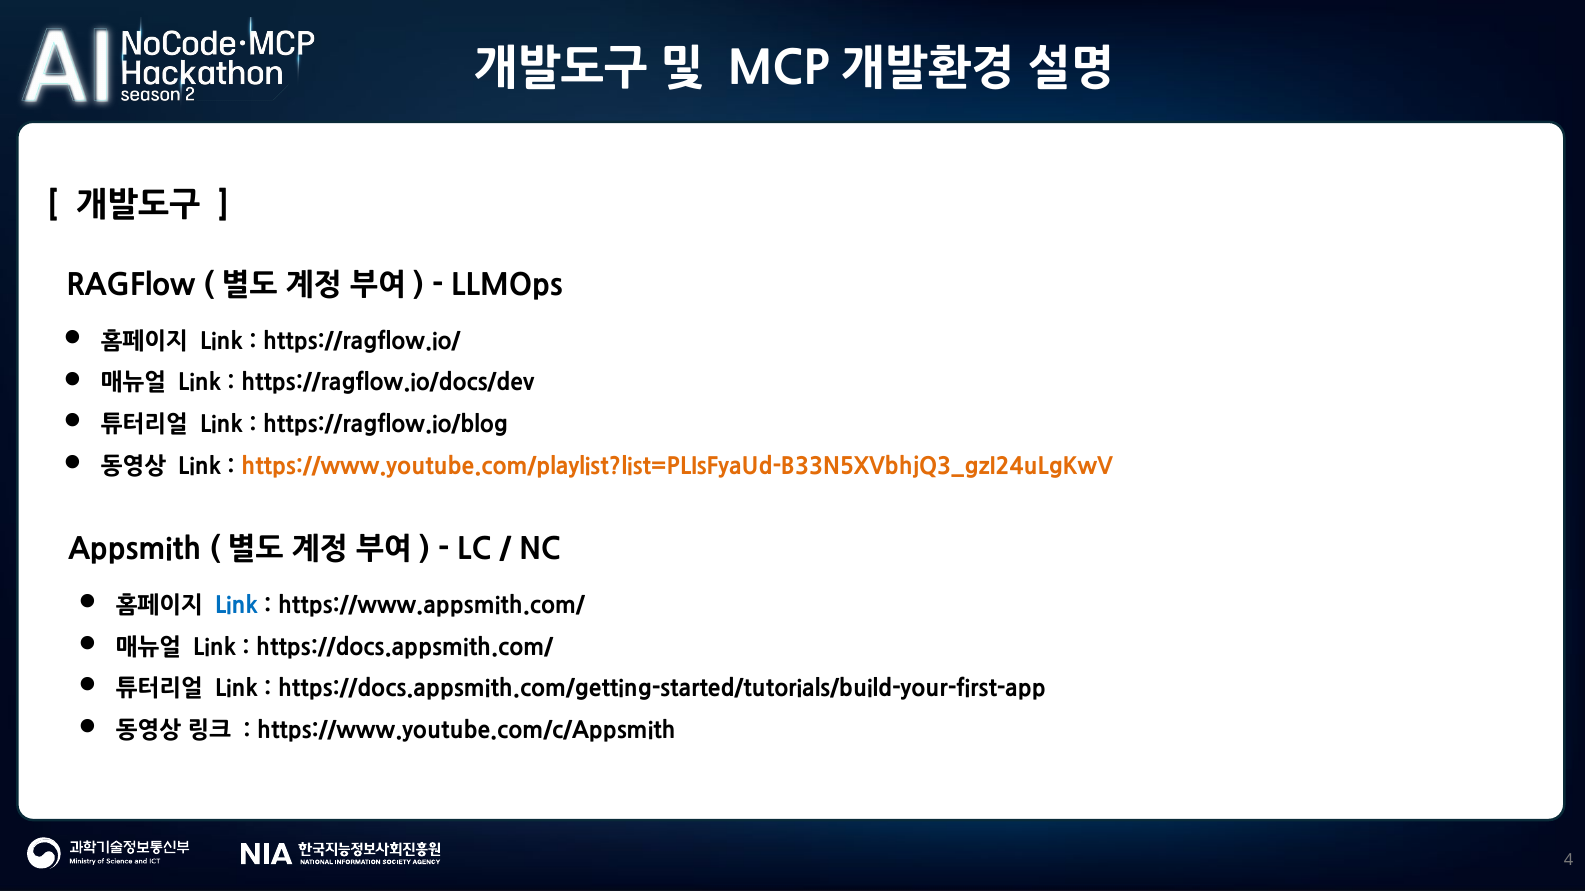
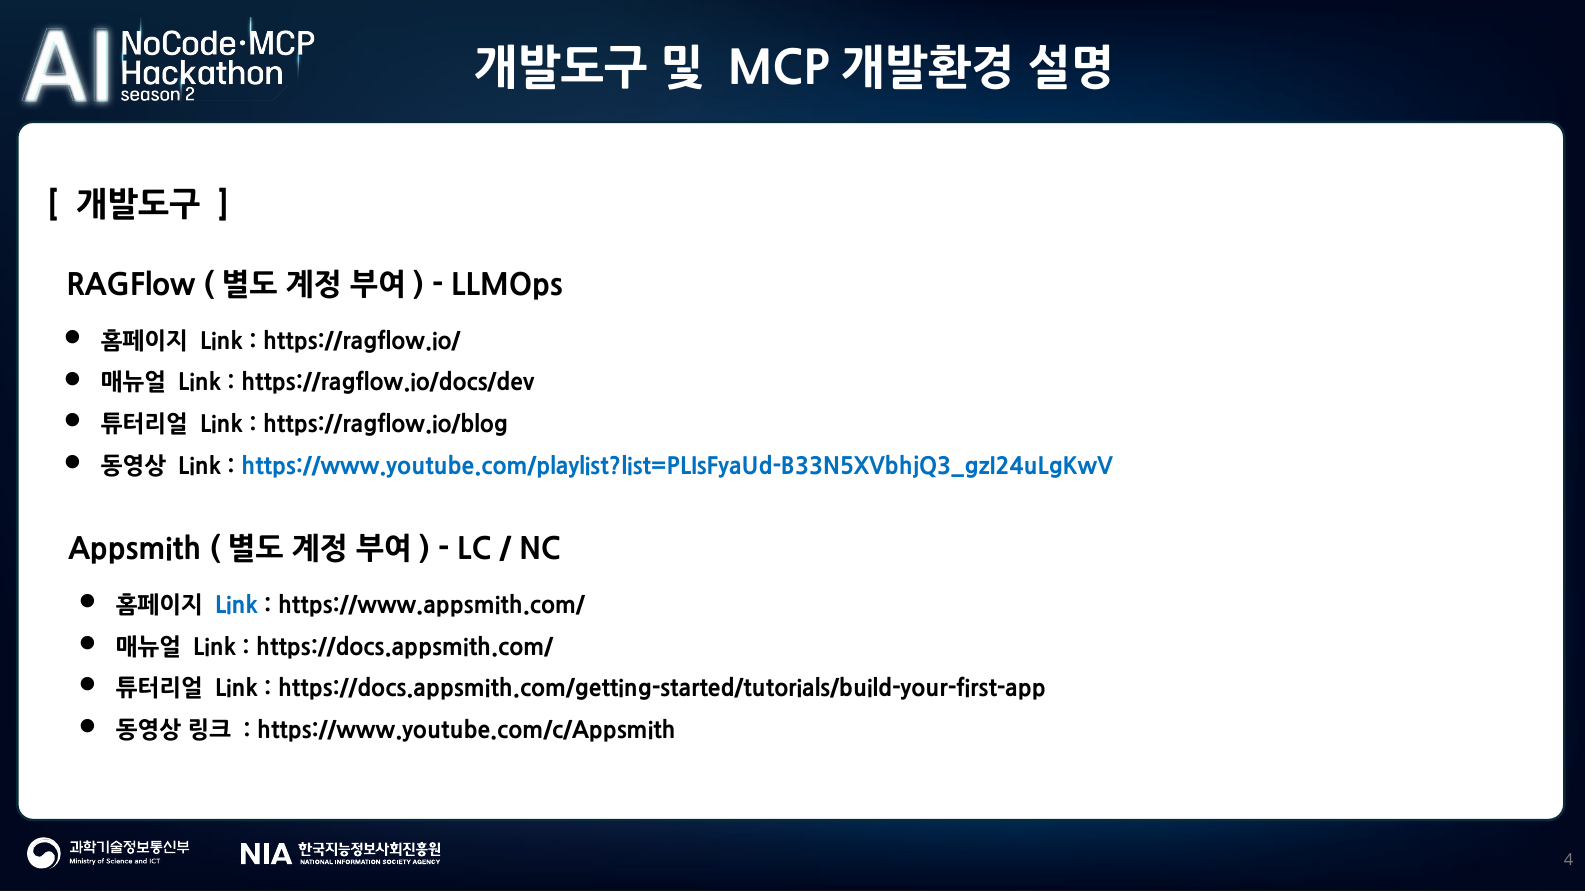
https://www.youtube.com/playlist?list=PLIsFyaUd-B33N5XVbhjQ3_gzI24uLgKwV colour: orange -> blue
